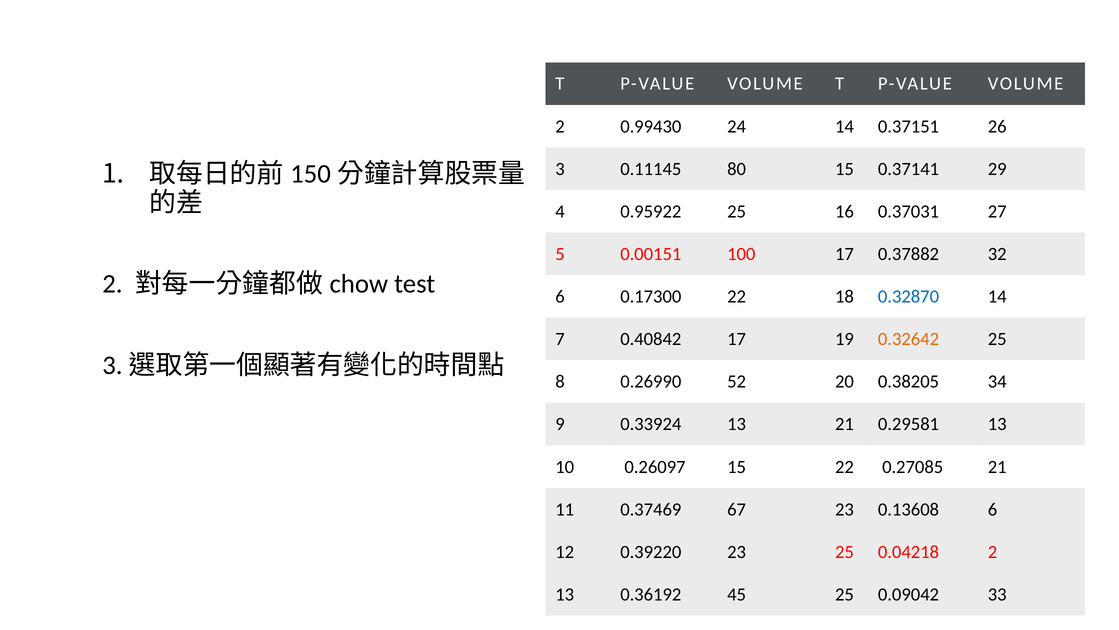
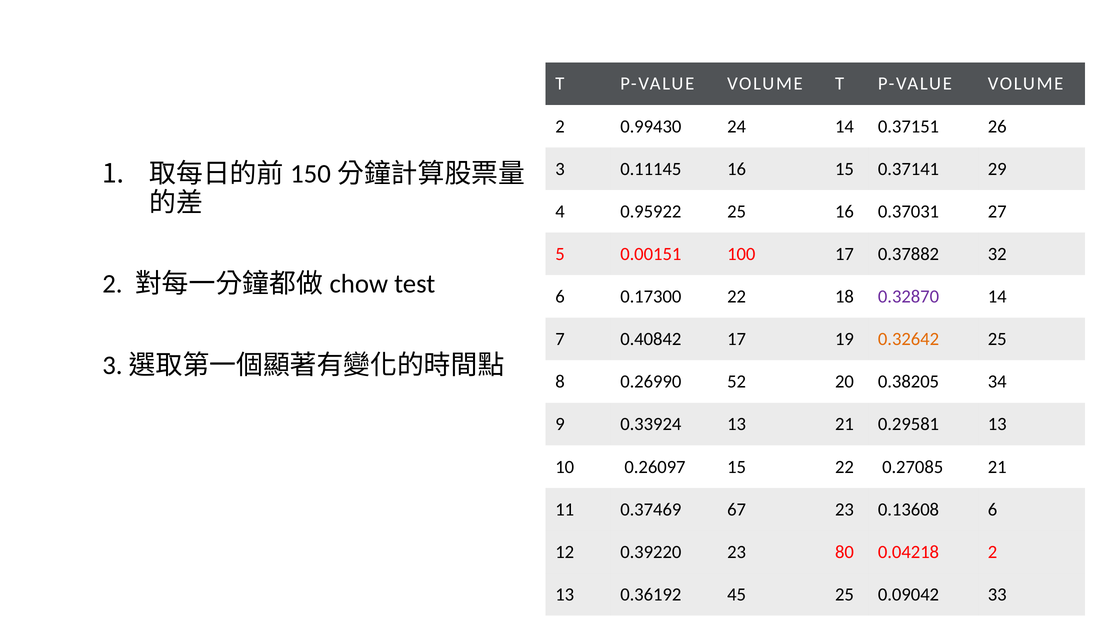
0.11145 80: 80 -> 16
0.32870 colour: blue -> purple
23 25: 25 -> 80
